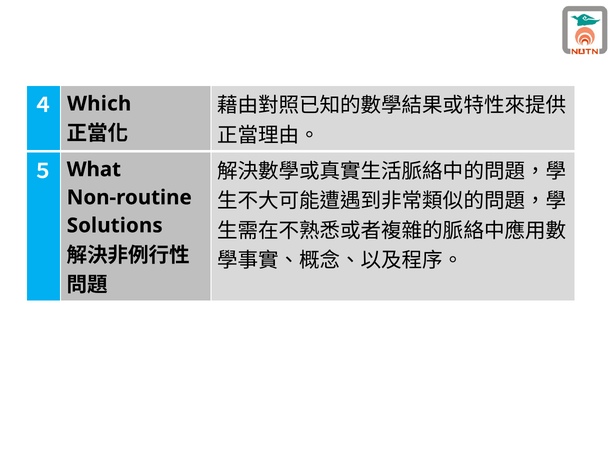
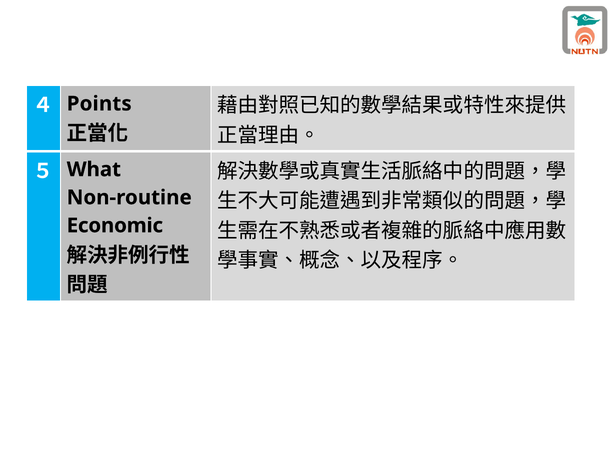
Which: Which -> Points
Solutions: Solutions -> Economic
